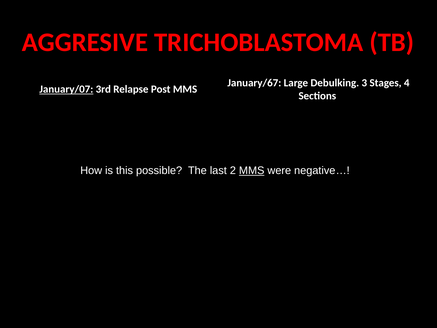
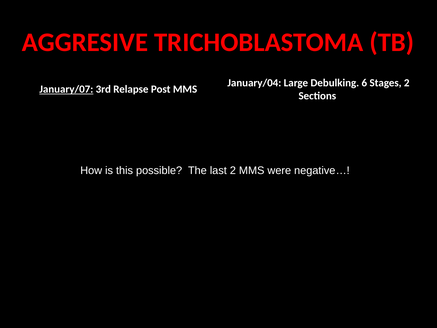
January/67: January/67 -> January/04
3: 3 -> 6
Stages 4: 4 -> 2
MMS at (252, 171) underline: present -> none
